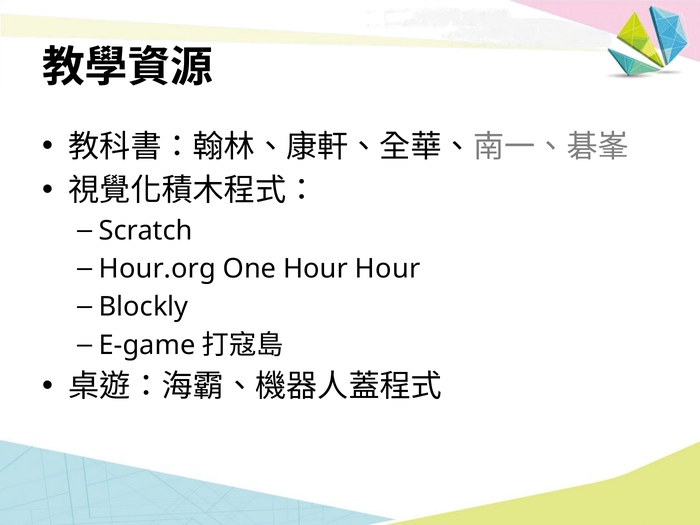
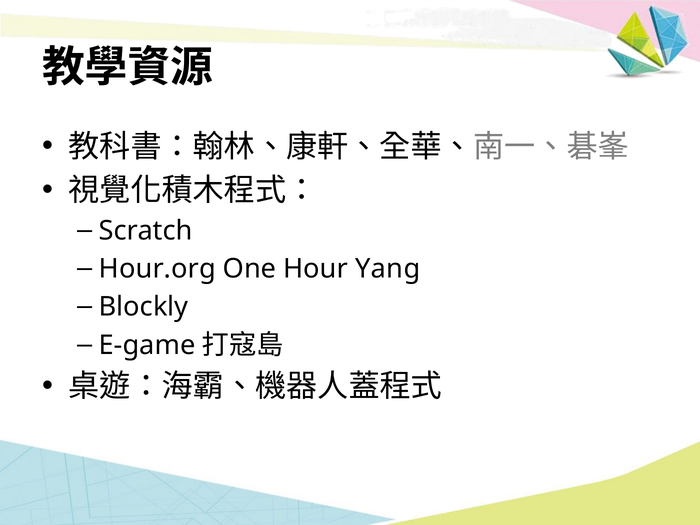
Hour Hour: Hour -> Yang
